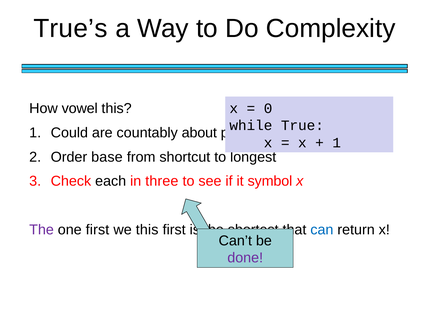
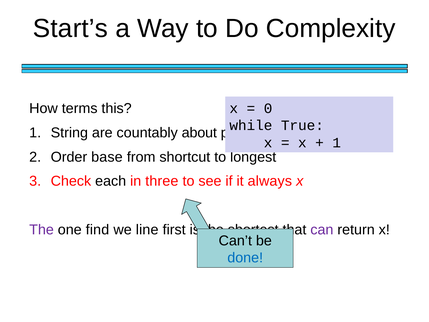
True’s: True’s -> Start’s
vowel: vowel -> terms
Could: Could -> String
symbol: symbol -> always
one first: first -> find
we this: this -> line
can colour: blue -> purple
done colour: purple -> blue
